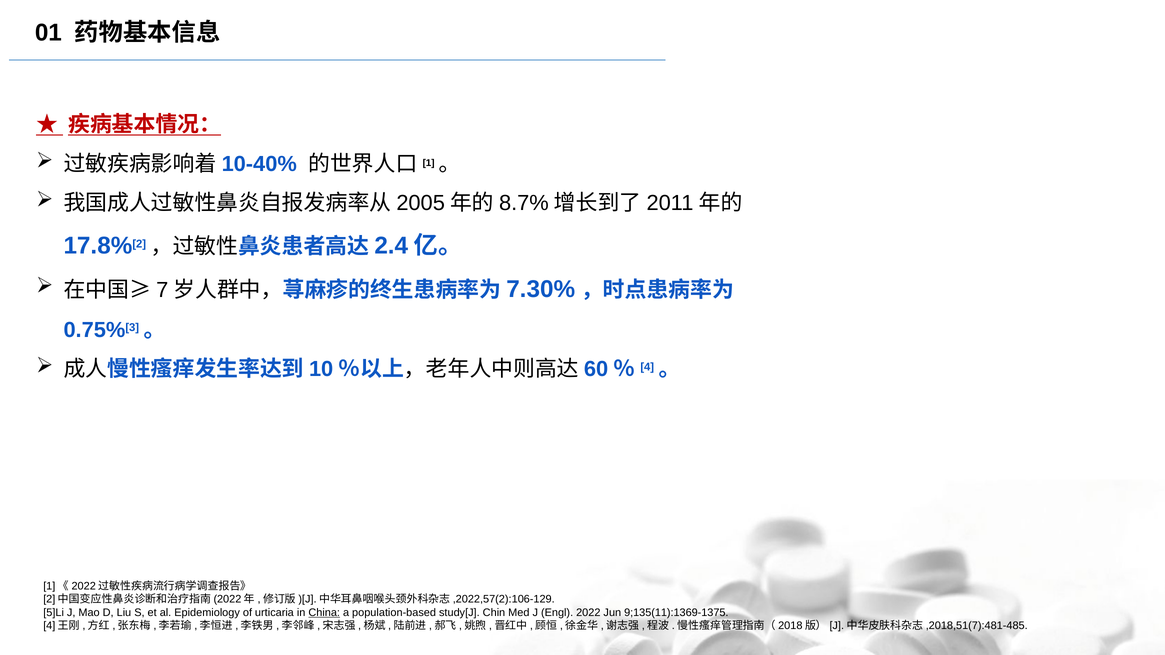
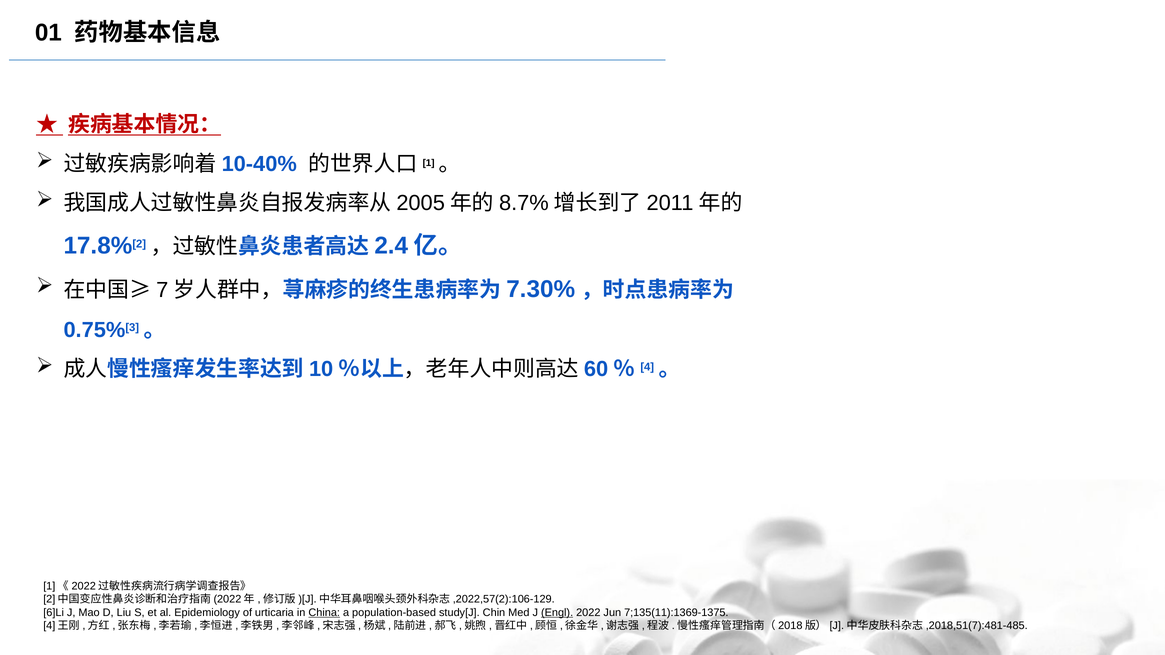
5]Li: 5]Li -> 6]Li
Engl underline: none -> present
9;135(11):1369-1375: 9;135(11):1369-1375 -> 7;135(11):1369-1375
